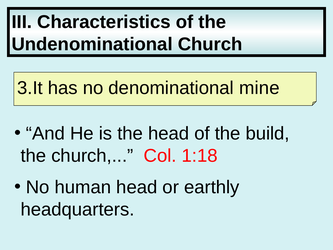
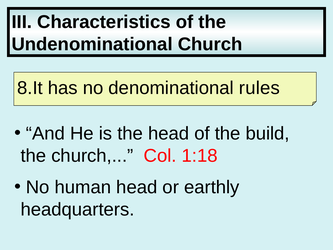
3.It: 3.It -> 8.It
mine: mine -> rules
